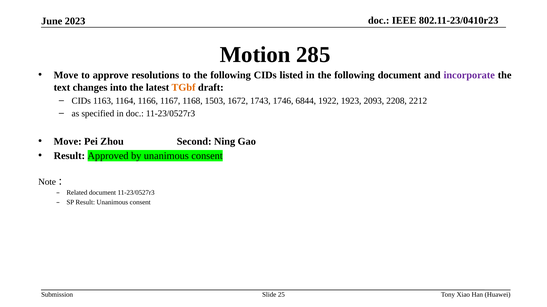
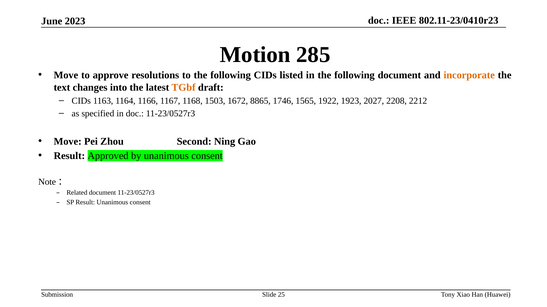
incorporate colour: purple -> orange
1743: 1743 -> 8865
6844: 6844 -> 1565
2093: 2093 -> 2027
